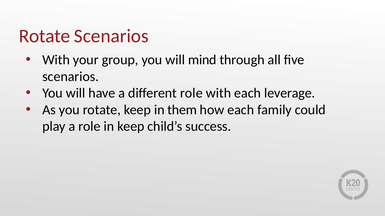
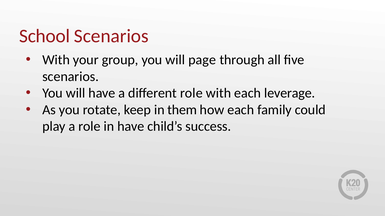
Rotate at (45, 36): Rotate -> School
mind: mind -> page
in keep: keep -> have
